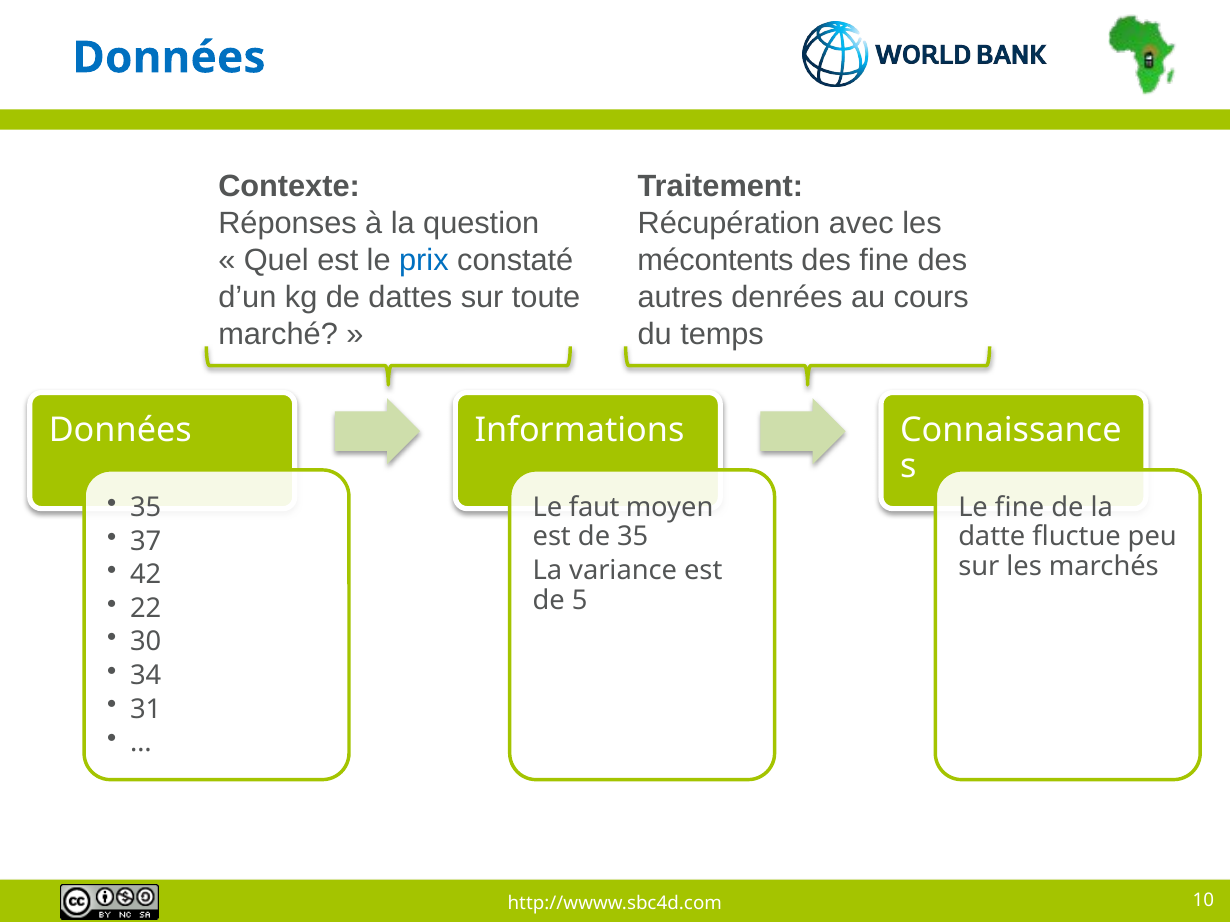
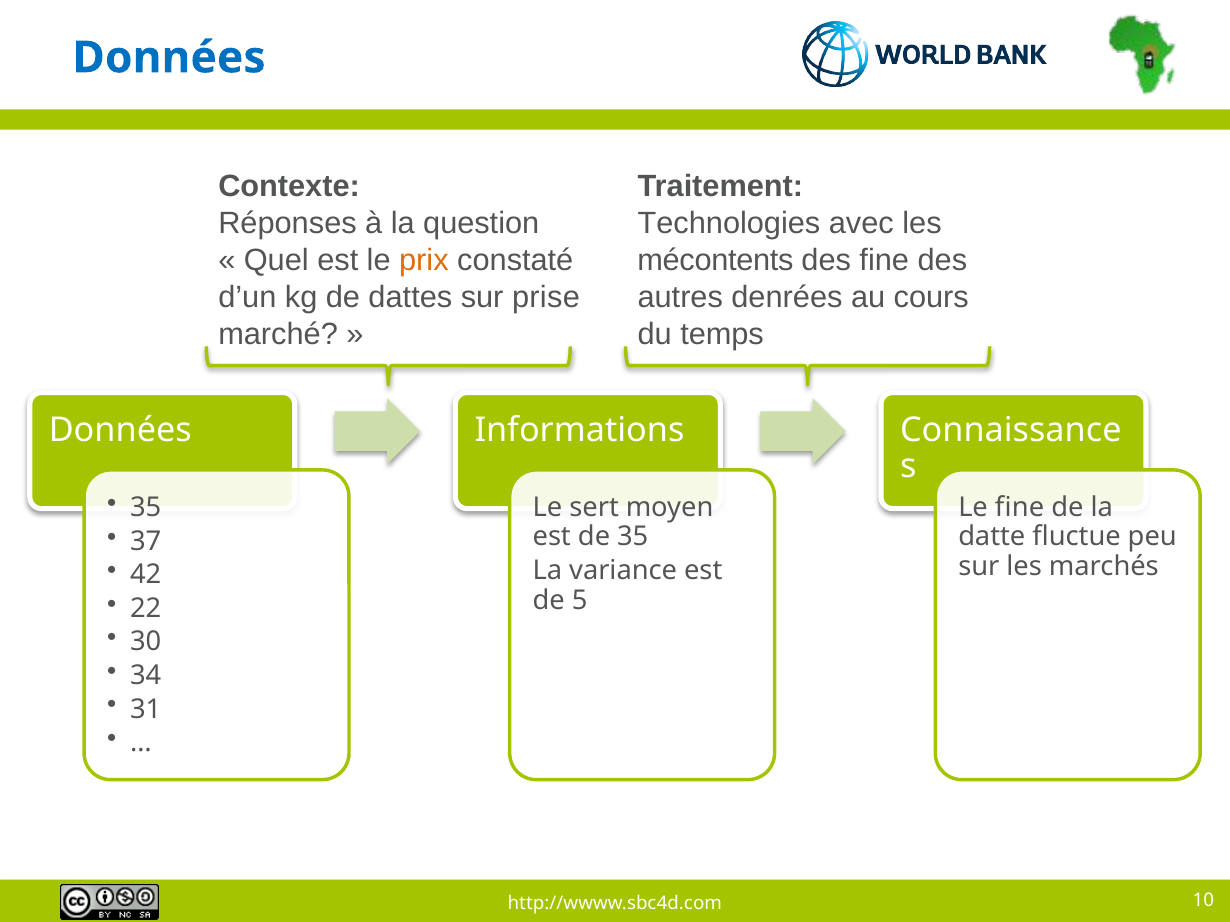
Récupération: Récupération -> Technologies
prix colour: blue -> orange
toute: toute -> prise
faut: faut -> sert
